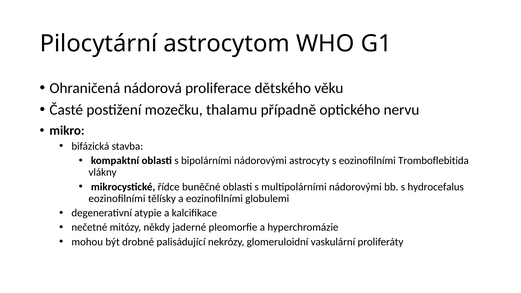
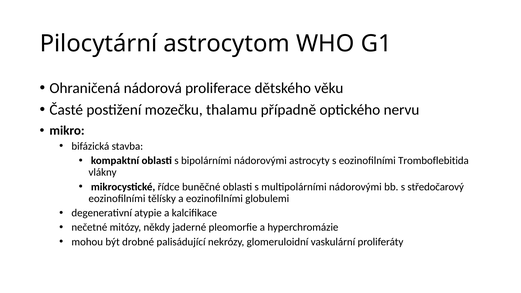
hydrocefalus: hydrocefalus -> středočarový
